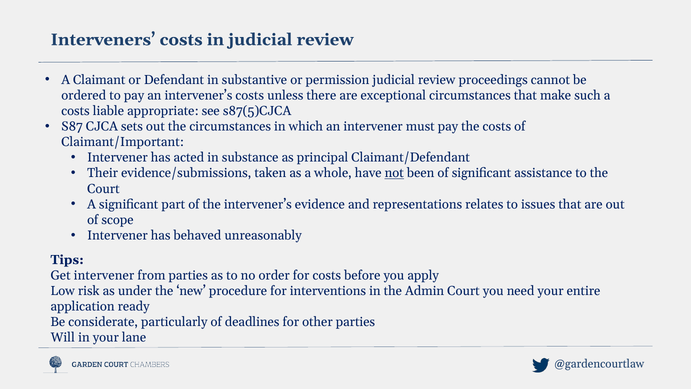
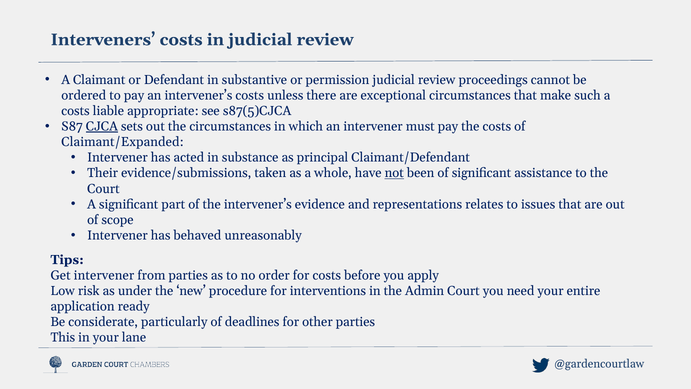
CJCA underline: none -> present
Claimant/Important: Claimant/Important -> Claimant/Expanded
Will: Will -> This
